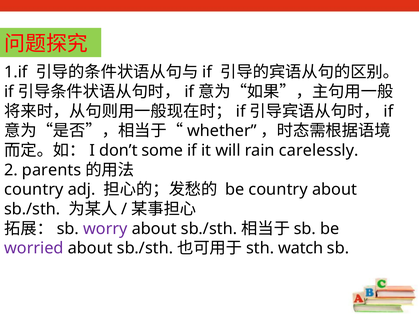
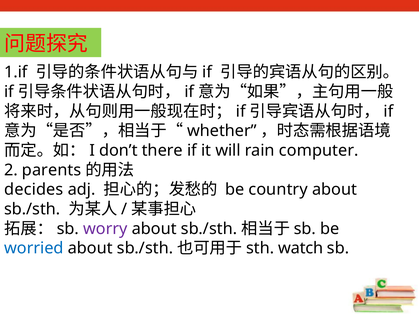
some: some -> there
carelessly: carelessly -> computer
country at (34, 190): country -> decides
worried colour: purple -> blue
